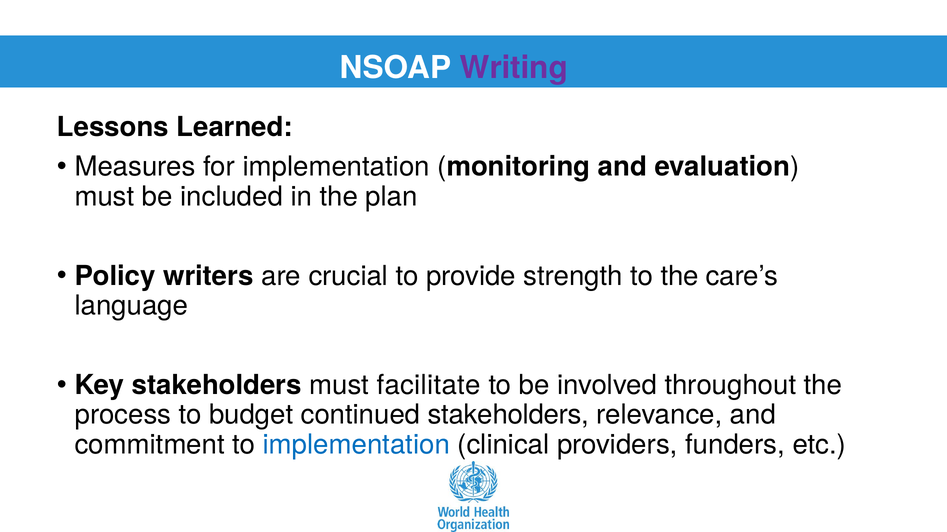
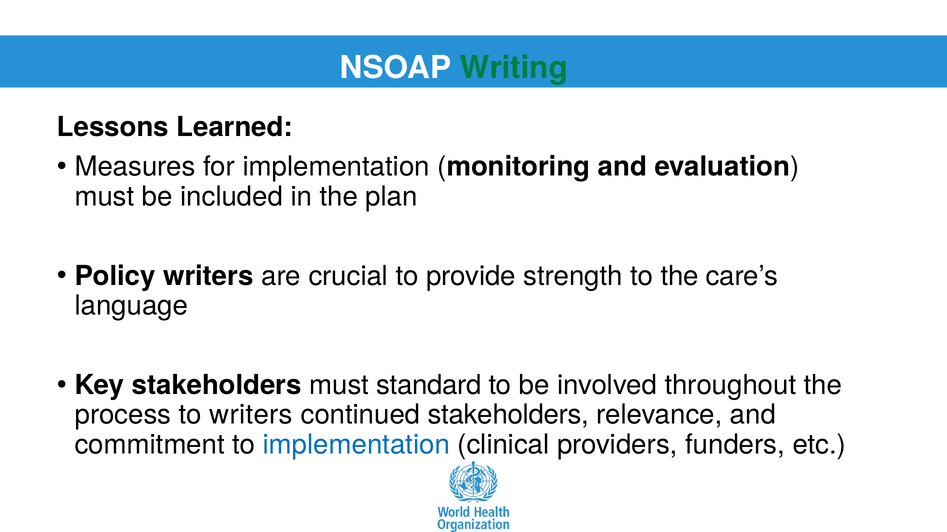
Writing colour: purple -> green
facilitate: facilitate -> standard
to budget: budget -> writers
